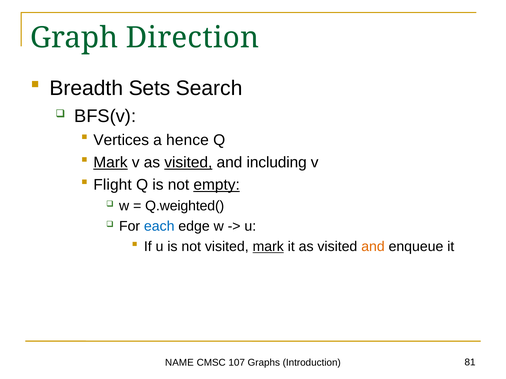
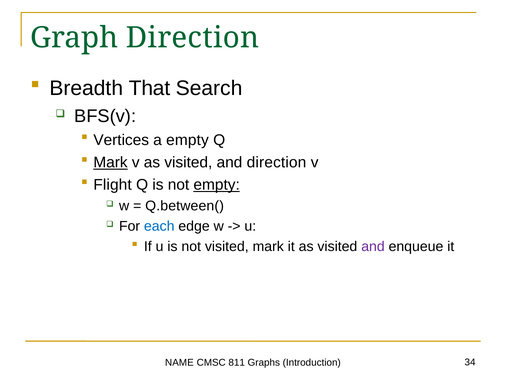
Sets: Sets -> That
a hence: hence -> empty
visited at (188, 163) underline: present -> none
and including: including -> direction
Q.weighted(: Q.weighted( -> Q.between(
mark at (268, 247) underline: present -> none
and at (373, 247) colour: orange -> purple
107: 107 -> 811
81: 81 -> 34
